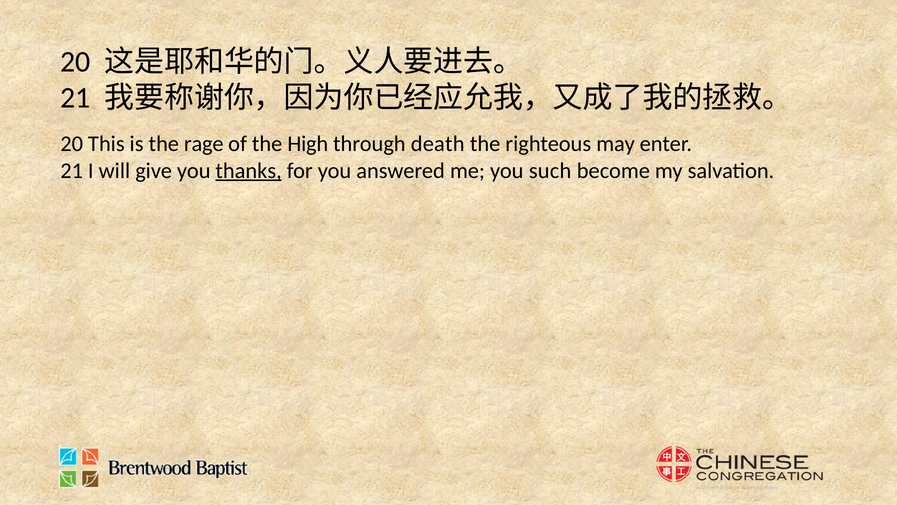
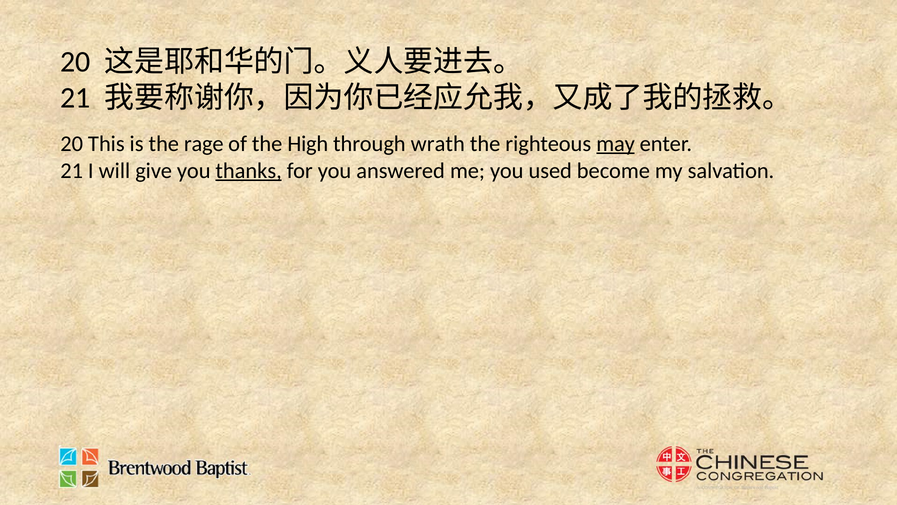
death: death -> wrath
may underline: none -> present
such: such -> used
